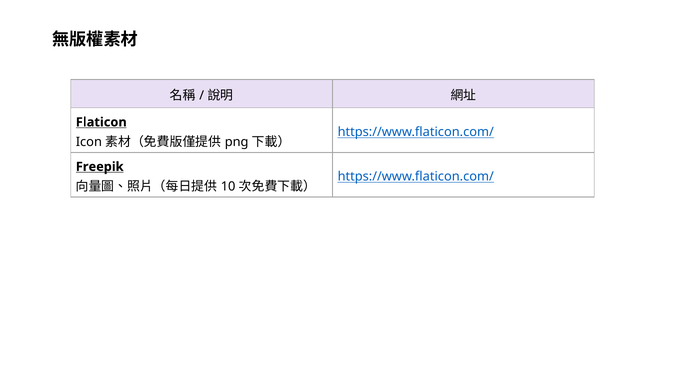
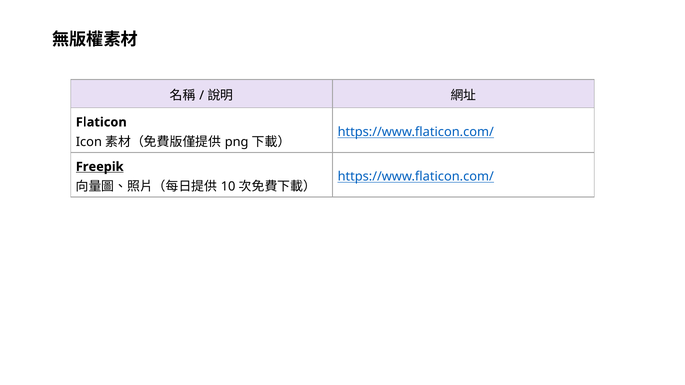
Flaticon underline: present -> none
